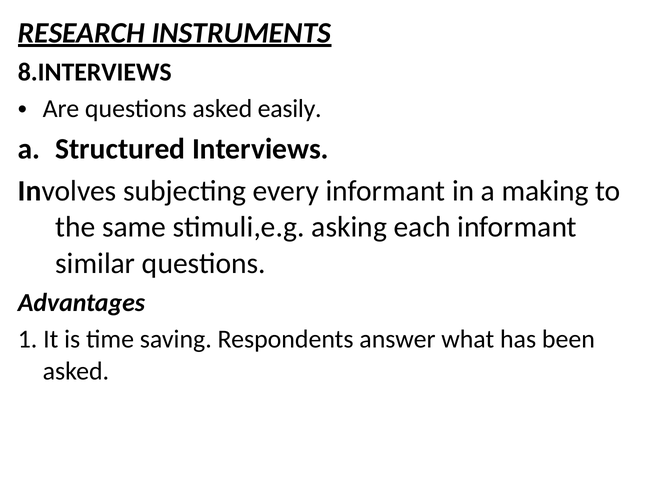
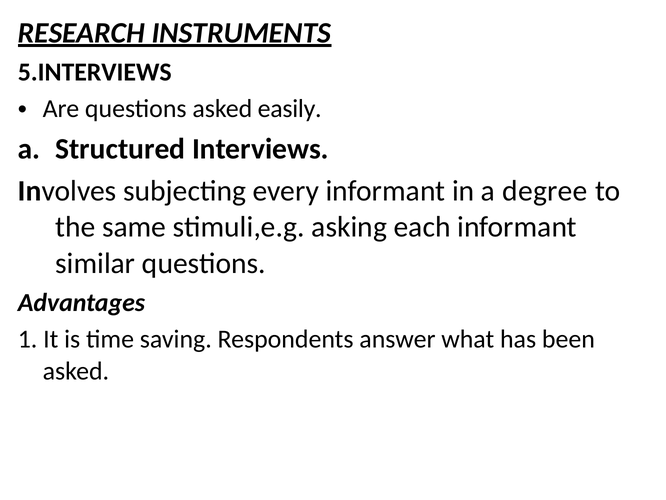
8.INTERVIEWS: 8.INTERVIEWS -> 5.INTERVIEWS
making: making -> degree
